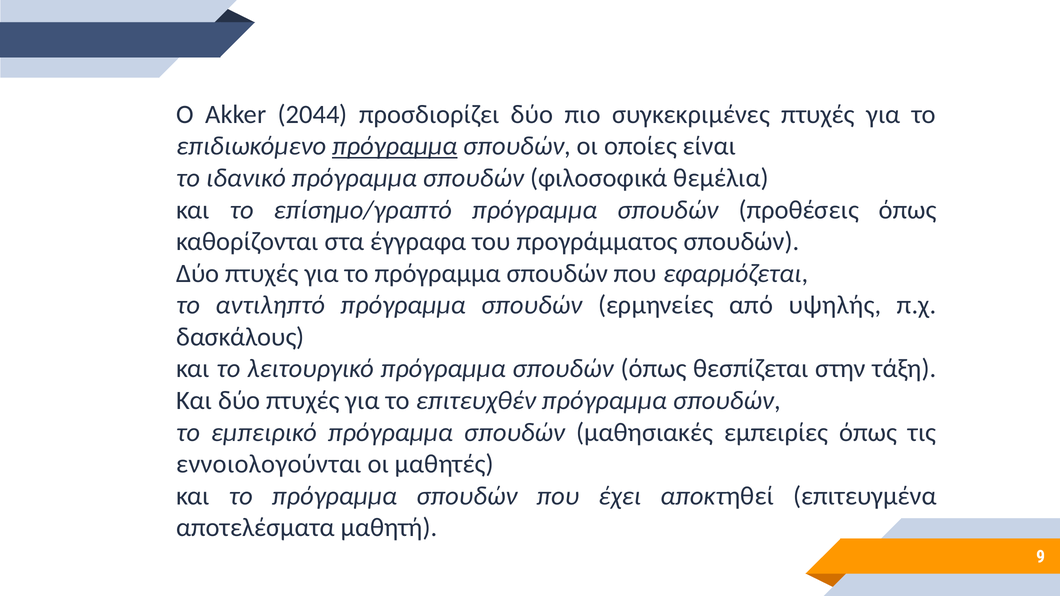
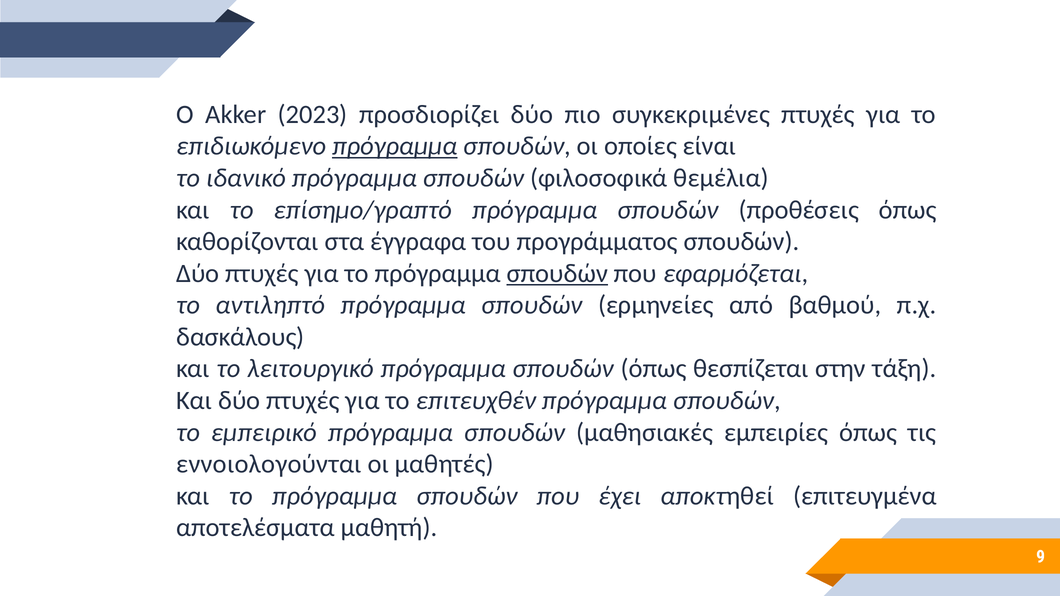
2044: 2044 -> 2023
σπουδών at (557, 273) underline: none -> present
υψηλής: υψηλής -> βαθμού
